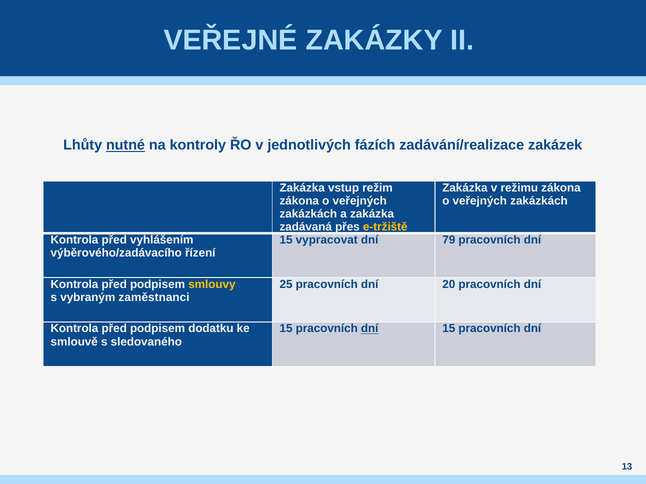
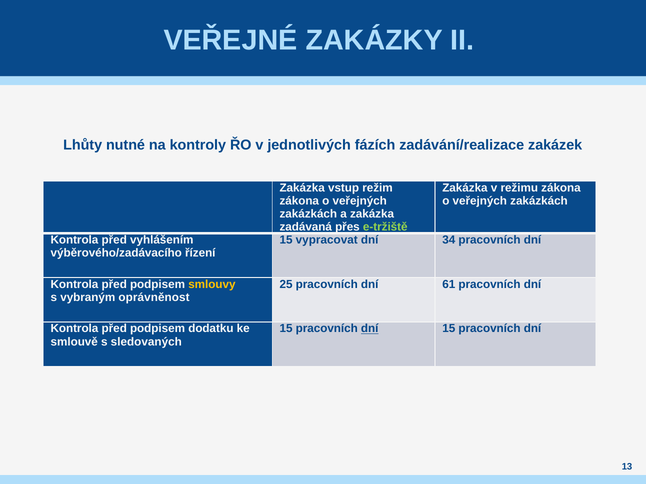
nutné underline: present -> none
e-tržiště colour: yellow -> light green
79: 79 -> 34
20: 20 -> 61
zaměstnanci: zaměstnanci -> oprávněnost
sledovaného: sledovaného -> sledovaných
